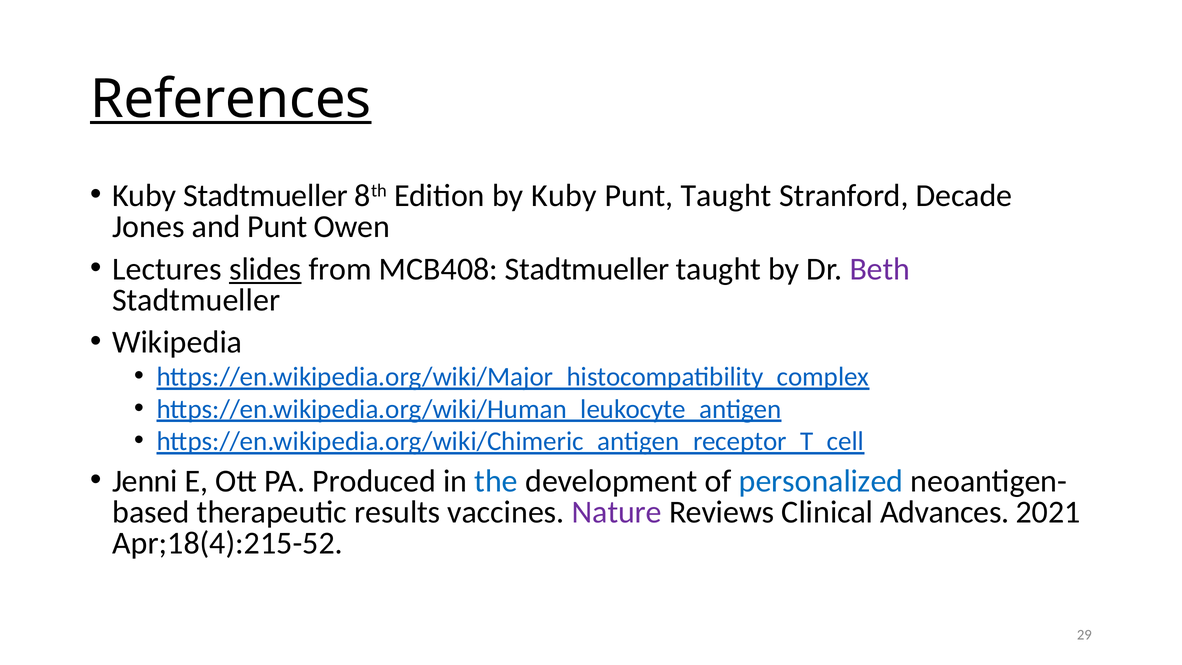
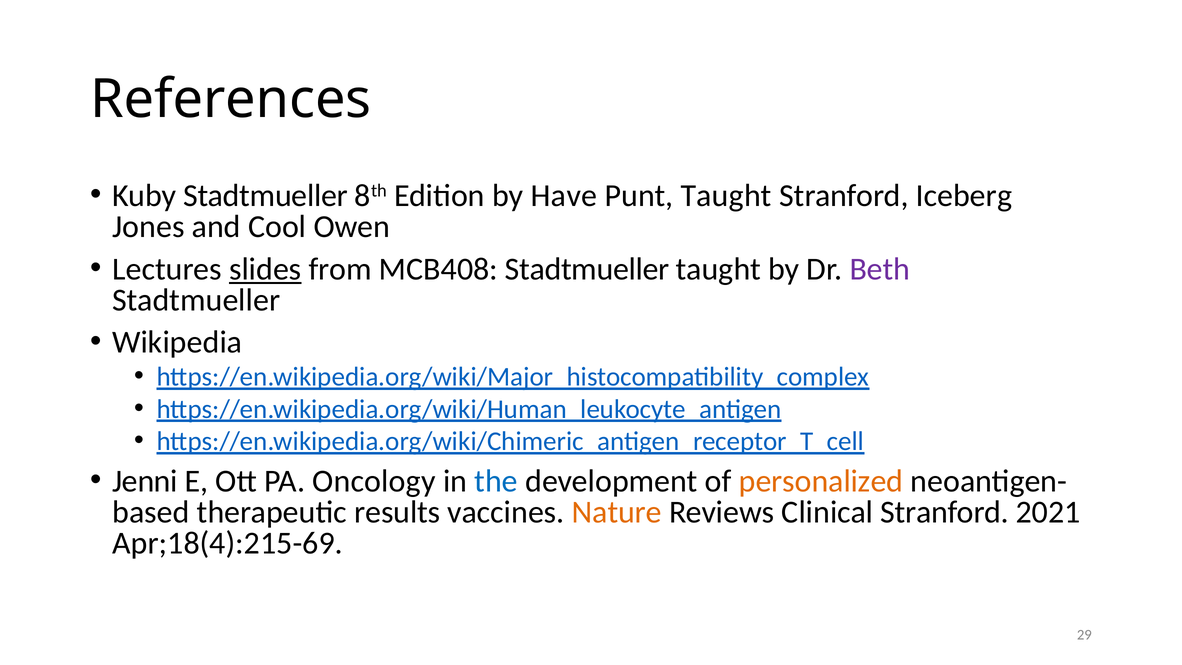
References underline: present -> none
by Kuby: Kuby -> Have
Decade: Decade -> Iceberg
and Punt: Punt -> Cool
Produced: Produced -> Oncology
personalized colour: blue -> orange
Nature colour: purple -> orange
Clinical Advances: Advances -> Stranford
Apr;18(4):215-52: Apr;18(4):215-52 -> Apr;18(4):215-69
